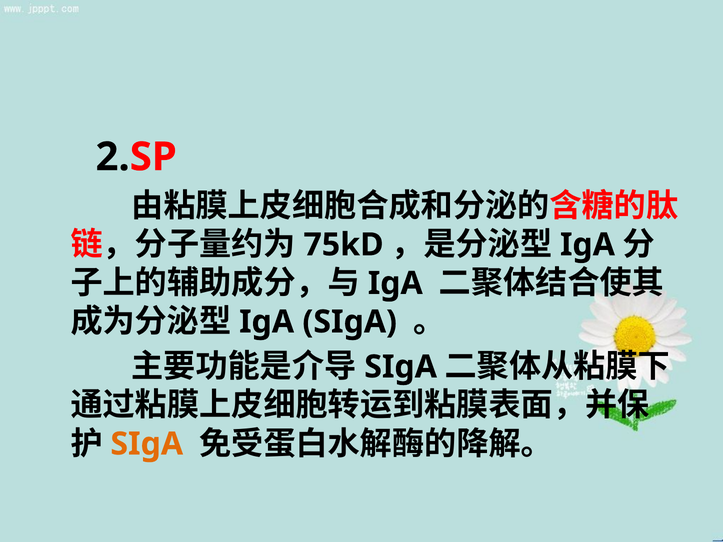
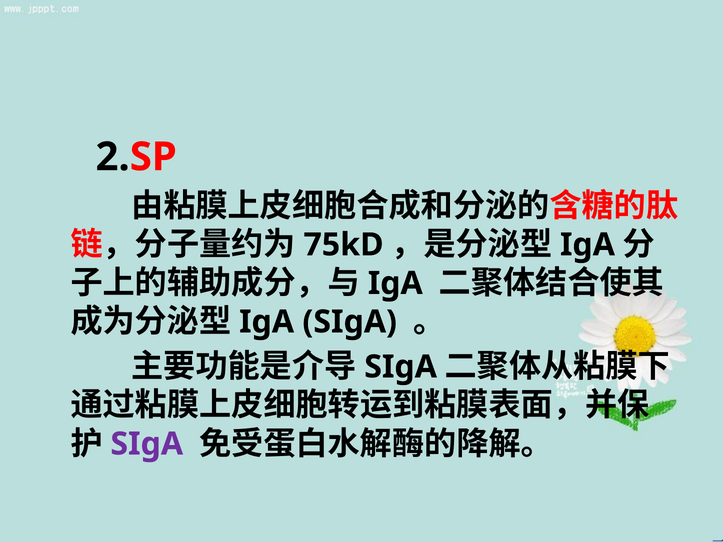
SIgA at (147, 444) colour: orange -> purple
